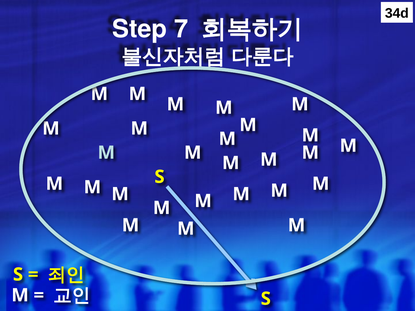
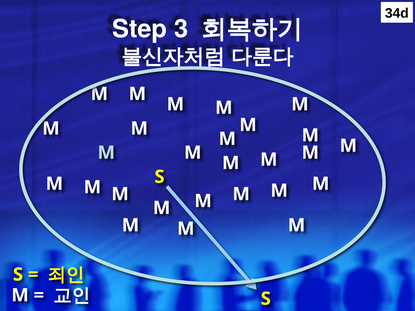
7: 7 -> 3
